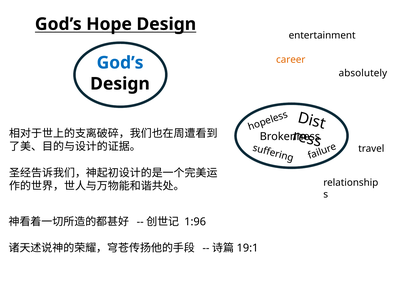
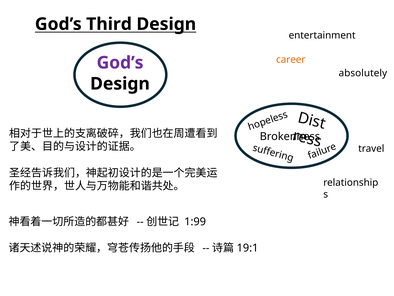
Hope: Hope -> Third
God’s at (120, 63) colour: blue -> purple
1:96: 1:96 -> 1:99
